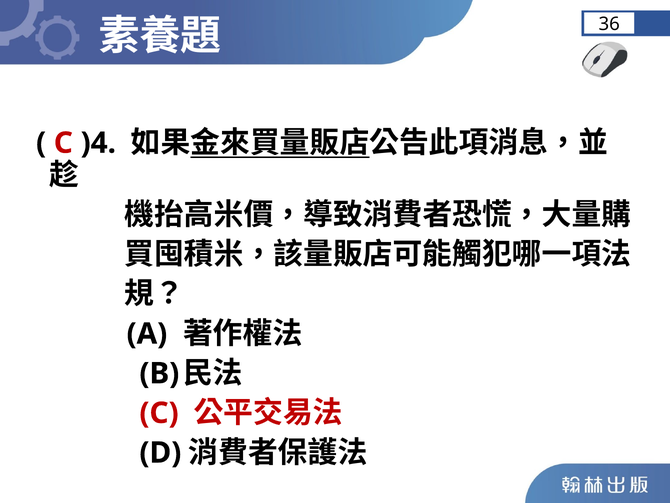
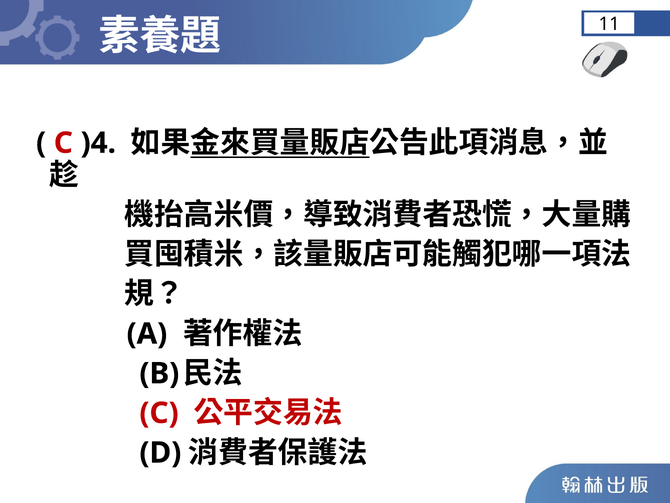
36: 36 -> 11
